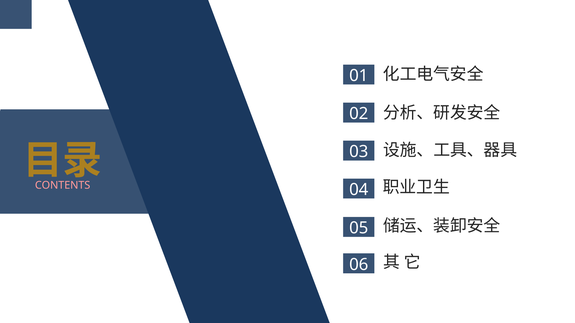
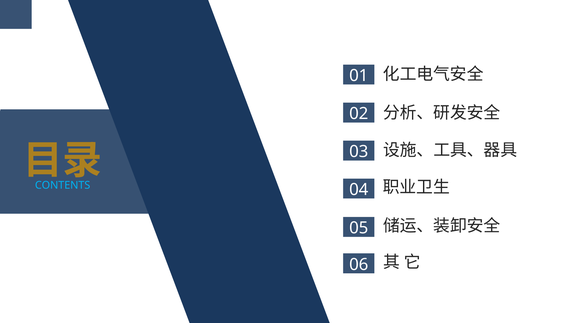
CONTENTS colour: pink -> light blue
